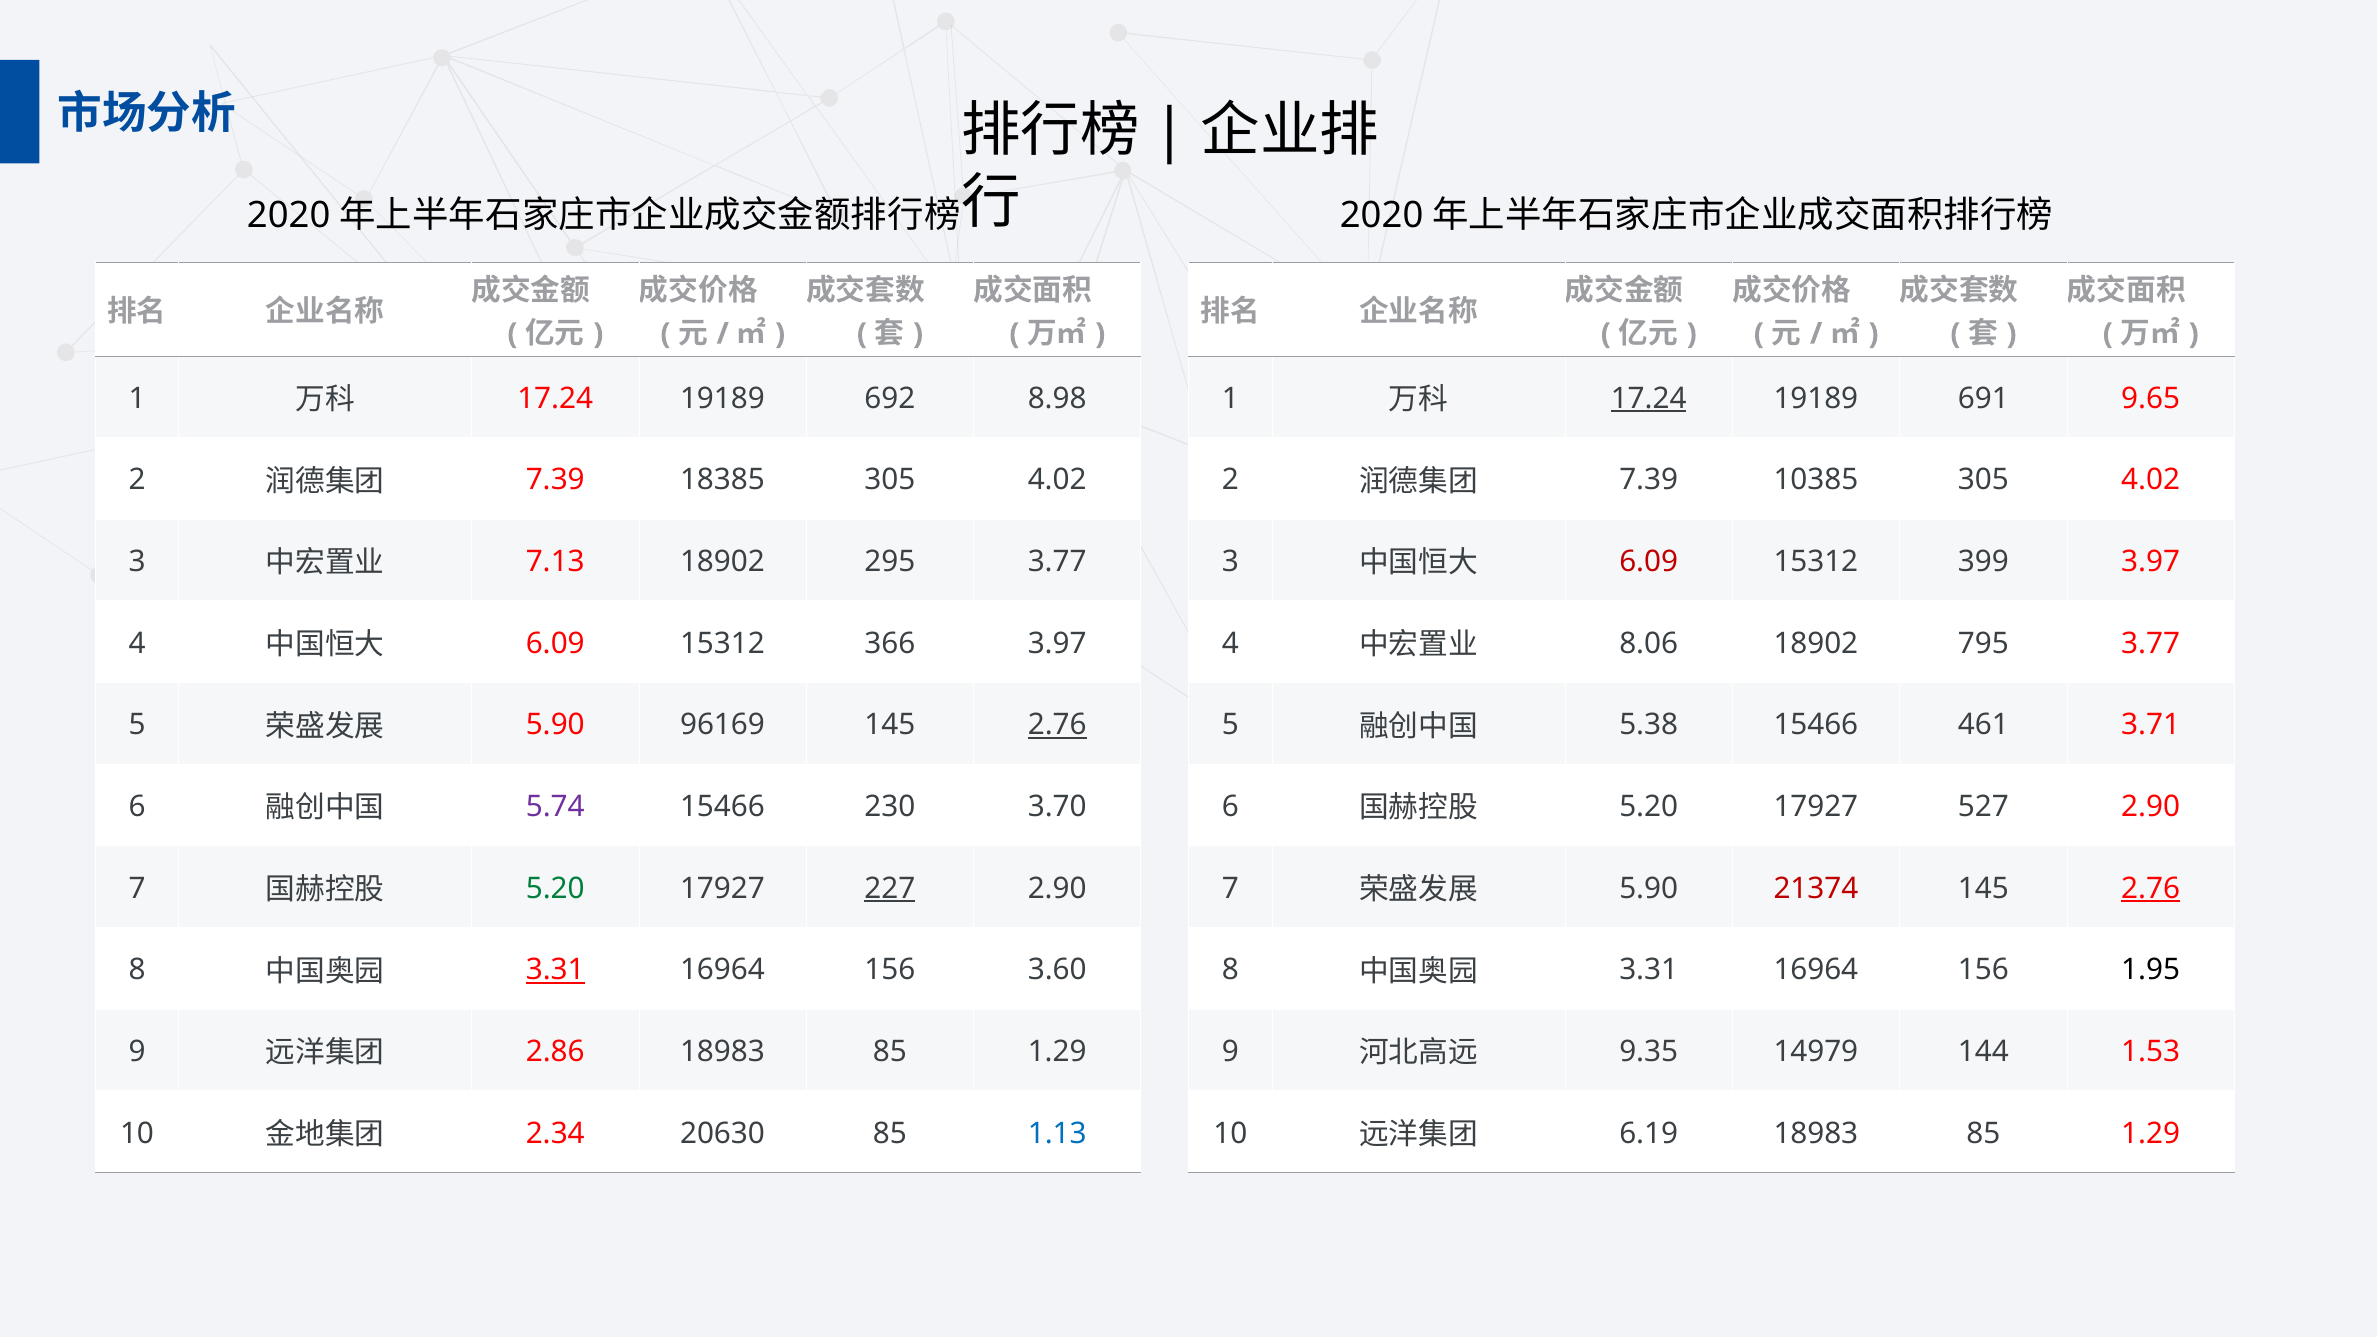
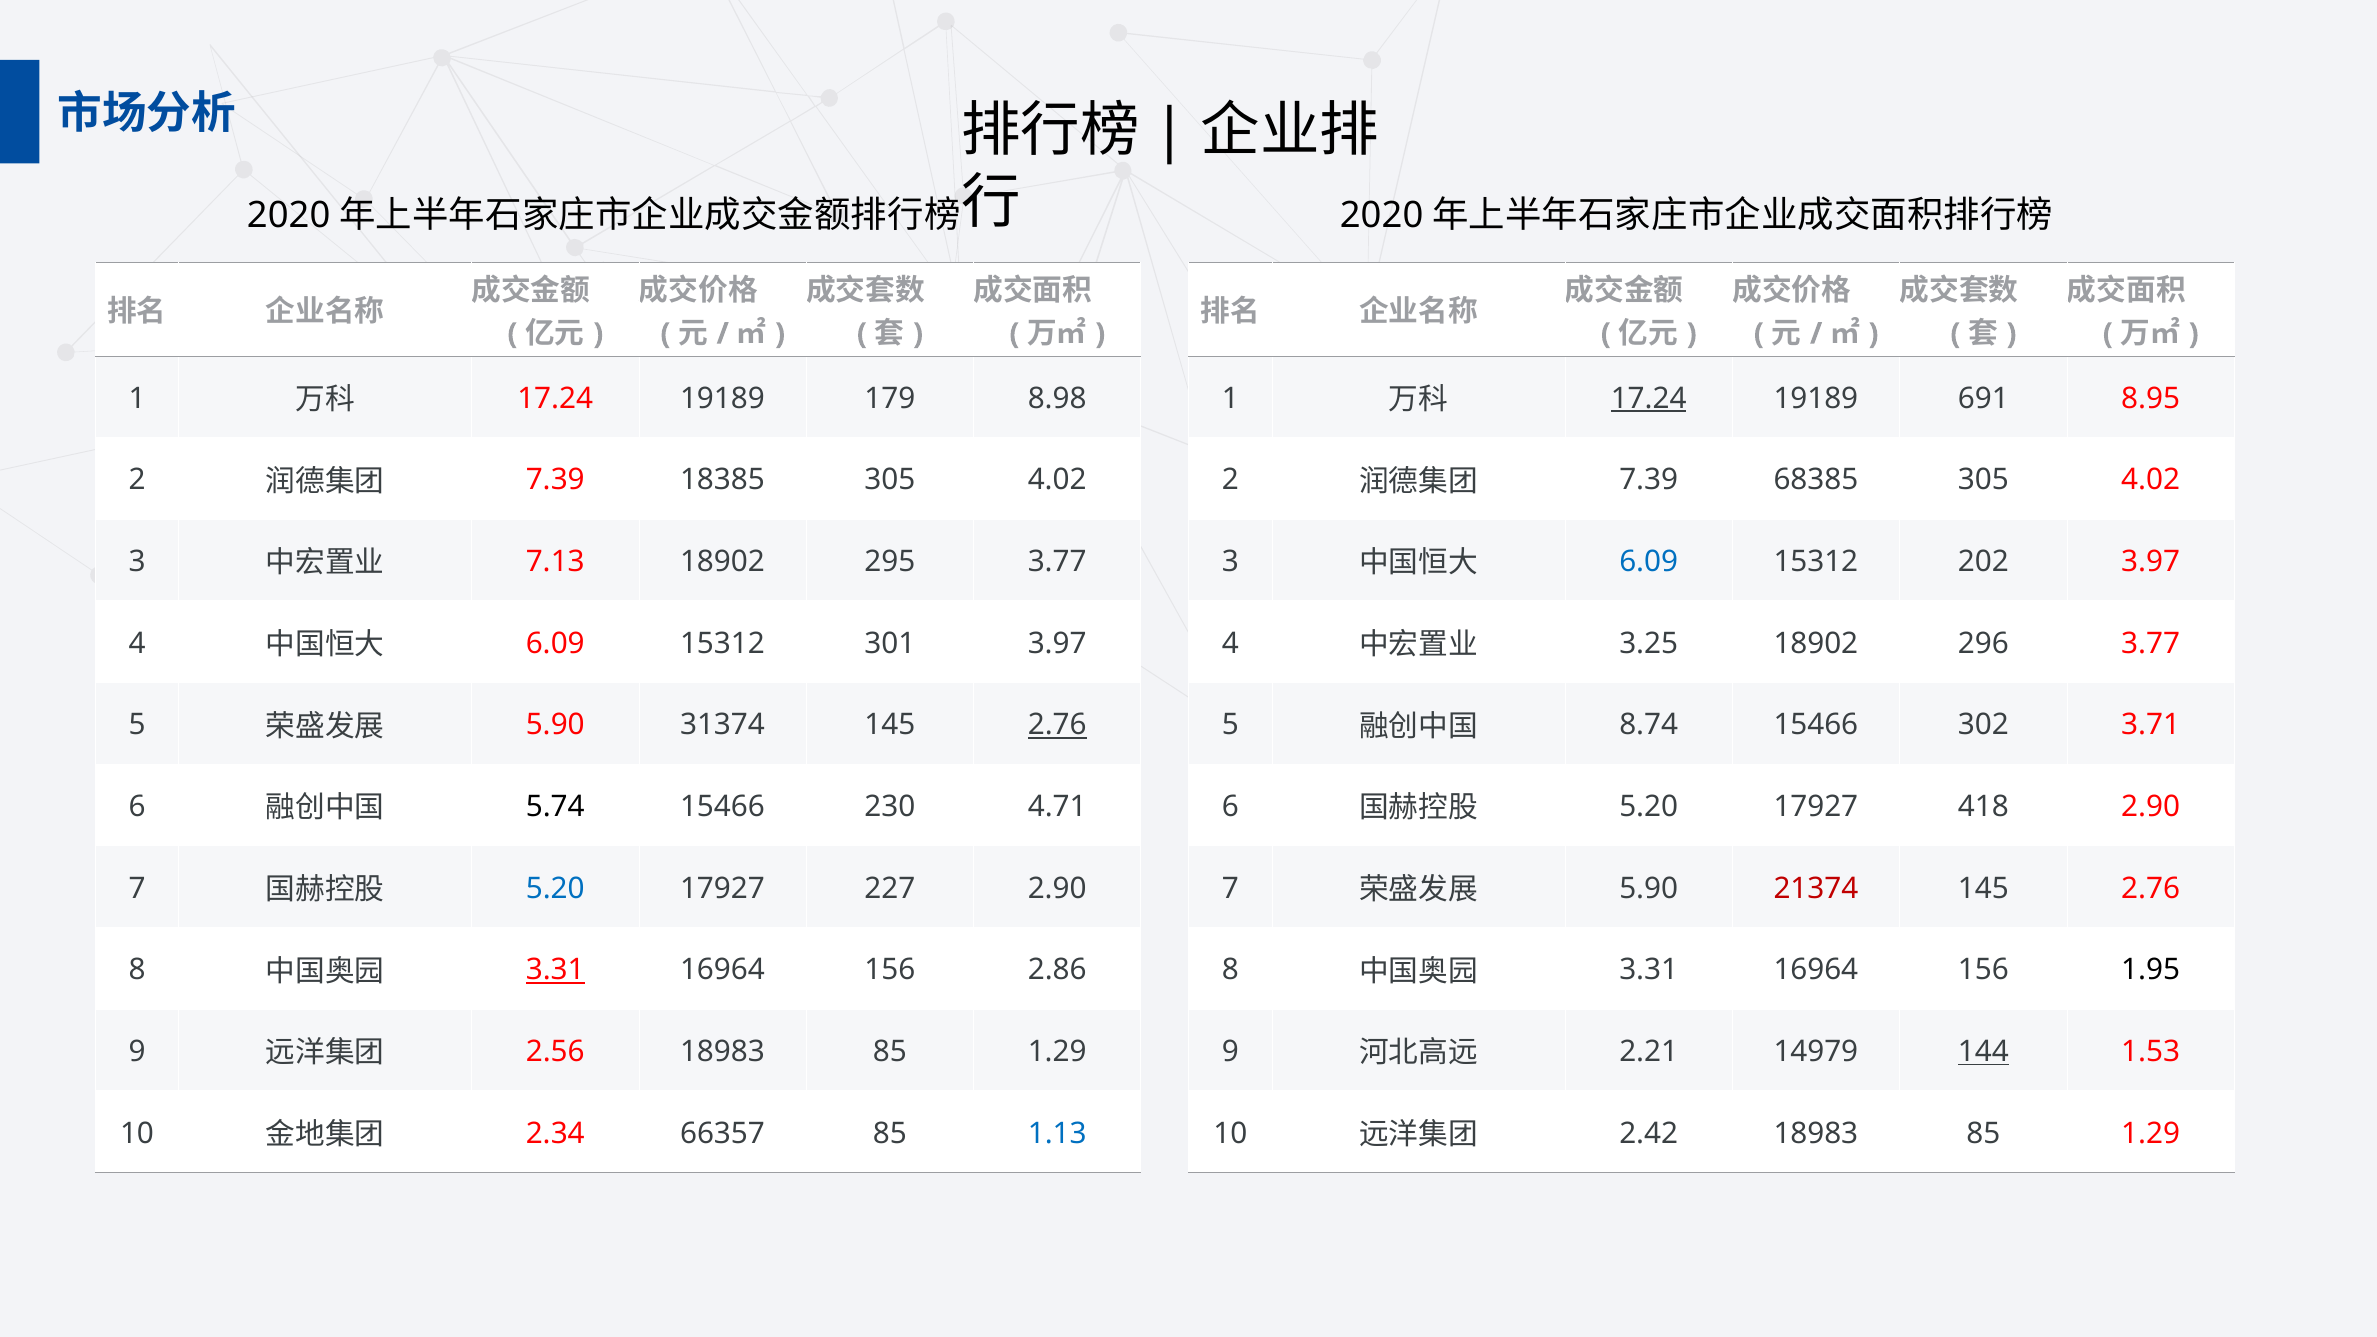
692: 692 -> 179
9.65: 9.65 -> 8.95
10385: 10385 -> 68385
6.09 at (1649, 562) colour: red -> blue
399: 399 -> 202
366: 366 -> 301
8.06: 8.06 -> 3.25
795: 795 -> 296
96169: 96169 -> 31374
5.38: 5.38 -> 8.74
461: 461 -> 302
5.74 colour: purple -> black
3.70: 3.70 -> 4.71
527: 527 -> 418
5.20 at (555, 888) colour: green -> blue
227 underline: present -> none
2.76 at (2151, 888) underline: present -> none
3.60: 3.60 -> 2.86
2.86: 2.86 -> 2.56
9.35: 9.35 -> 2.21
144 underline: none -> present
20630: 20630 -> 66357
6.19: 6.19 -> 2.42
